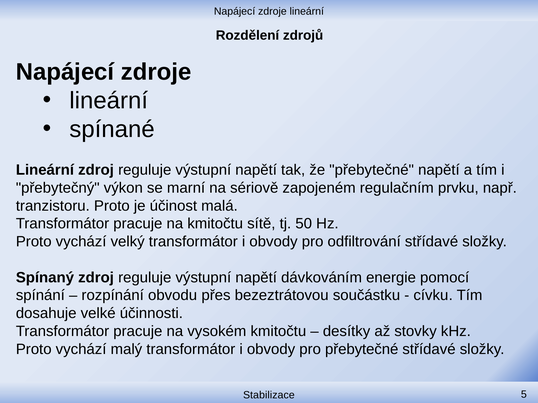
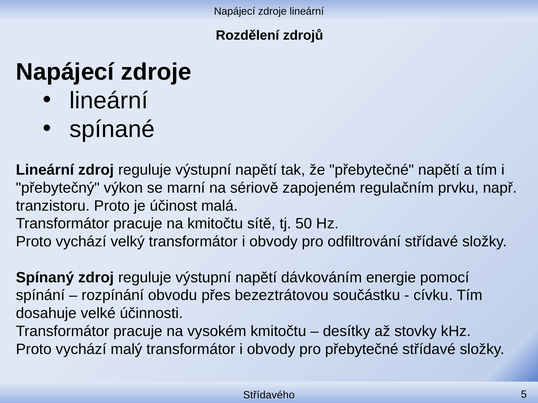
Stabilizace: Stabilizace -> Střídavého
